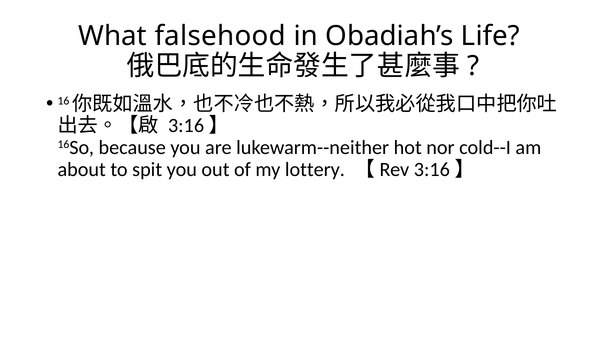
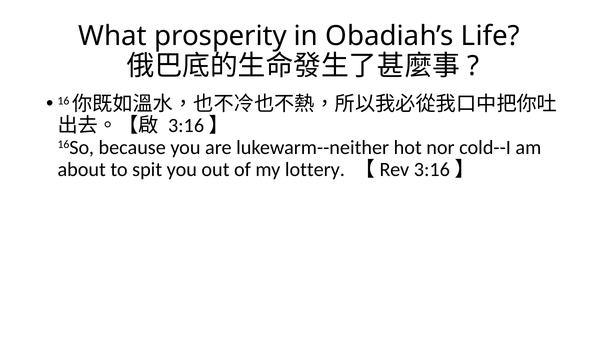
falsehood: falsehood -> prosperity
